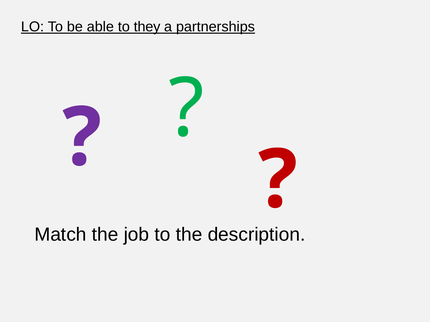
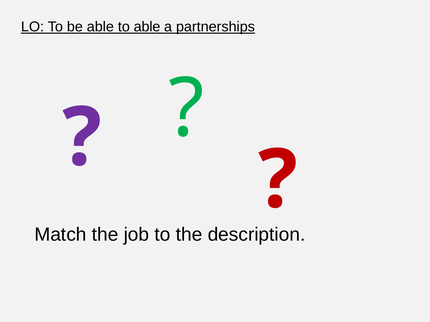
to they: they -> able
